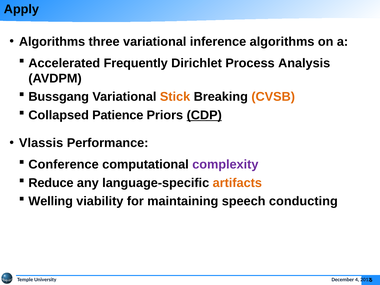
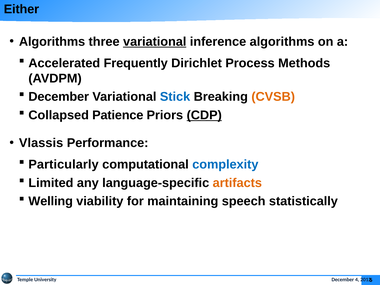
Apply: Apply -> Either
variational at (155, 42) underline: none -> present
Analysis: Analysis -> Methods
Bussgang at (59, 97): Bussgang -> December
Stick colour: orange -> blue
Conference: Conference -> Particularly
complexity colour: purple -> blue
Reduce: Reduce -> Limited
conducting: conducting -> statistically
